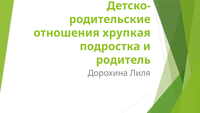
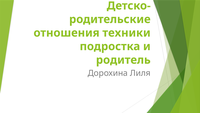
хрупкая: хрупкая -> техники
